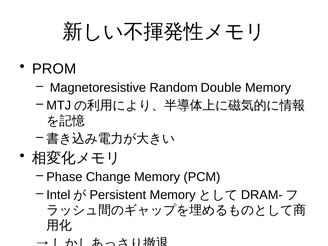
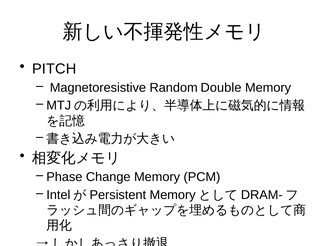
PROM: PROM -> PITCH
